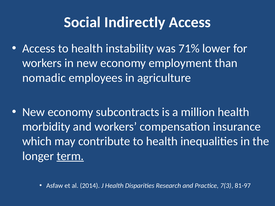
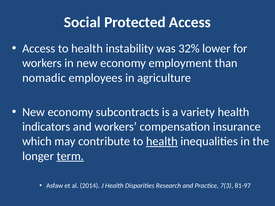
Indirectly: Indirectly -> Protected
71%: 71% -> 32%
million: million -> variety
morbidity: morbidity -> indicators
health at (162, 142) underline: none -> present
